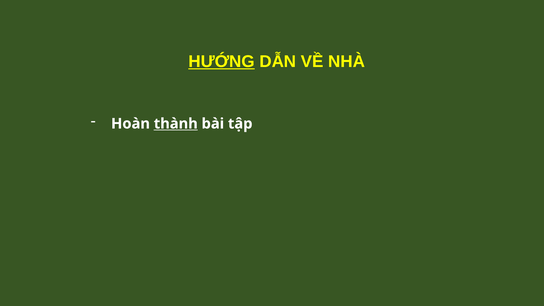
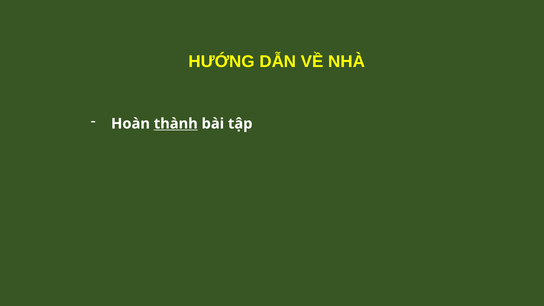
HƯỚNG underline: present -> none
